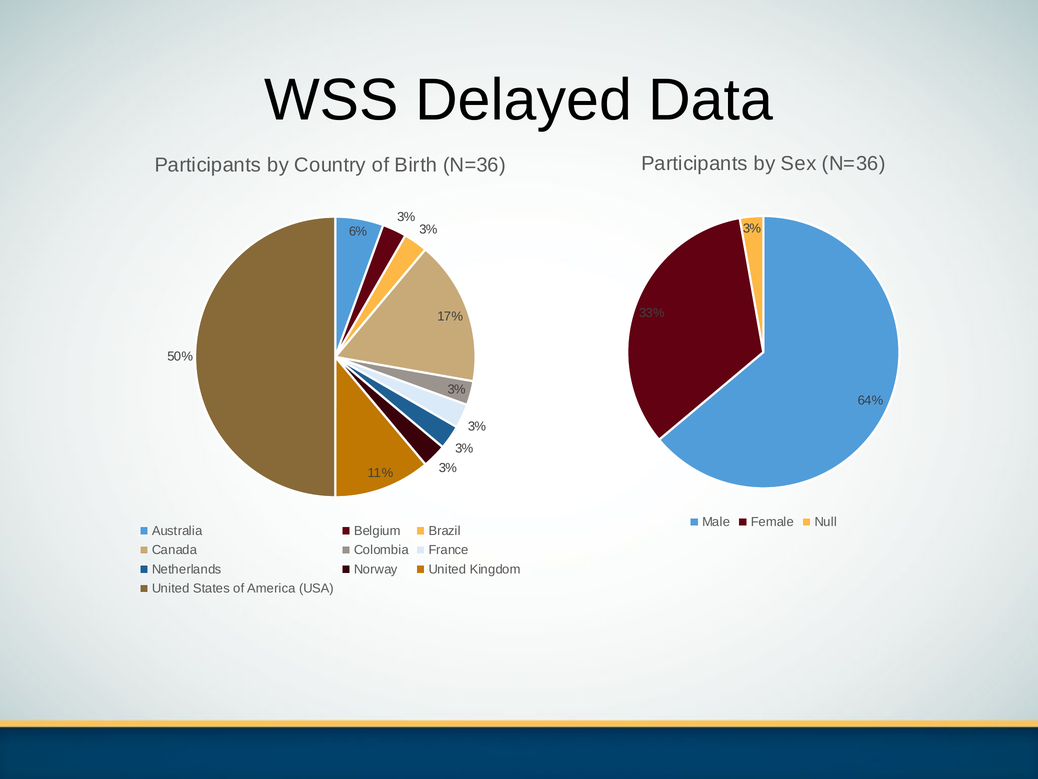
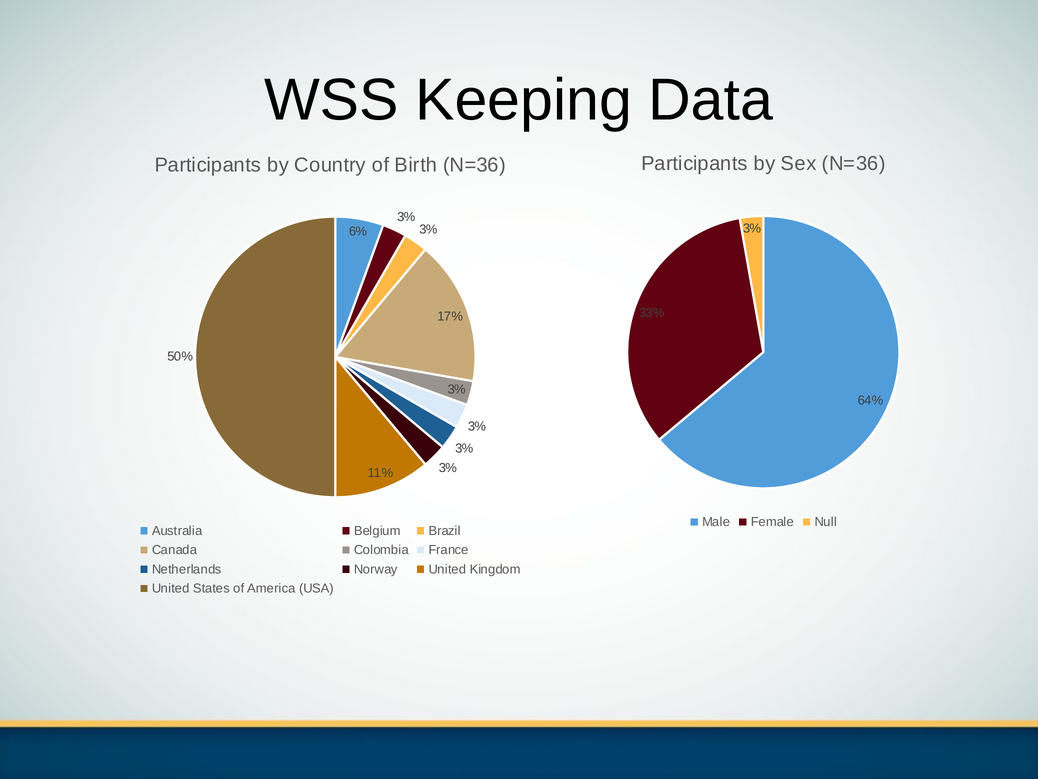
Delayed: Delayed -> Keeping
